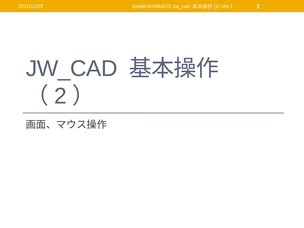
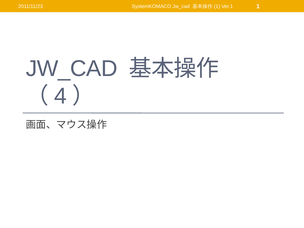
2: 2 -> 4
